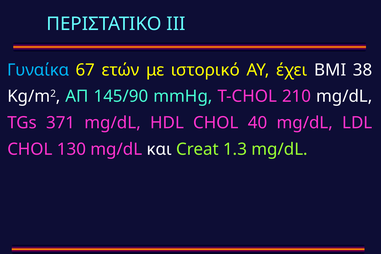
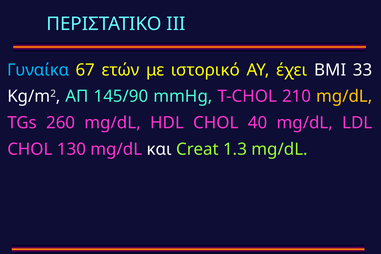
38: 38 -> 33
mg/dL at (344, 96) colour: white -> yellow
371: 371 -> 260
